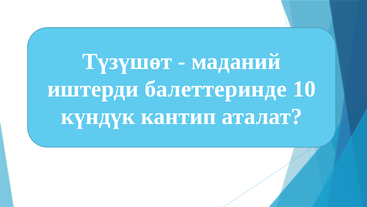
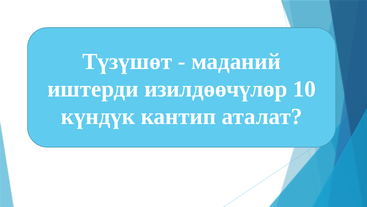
балеттеринде: балеттеринде -> изилдөөчүлөр
